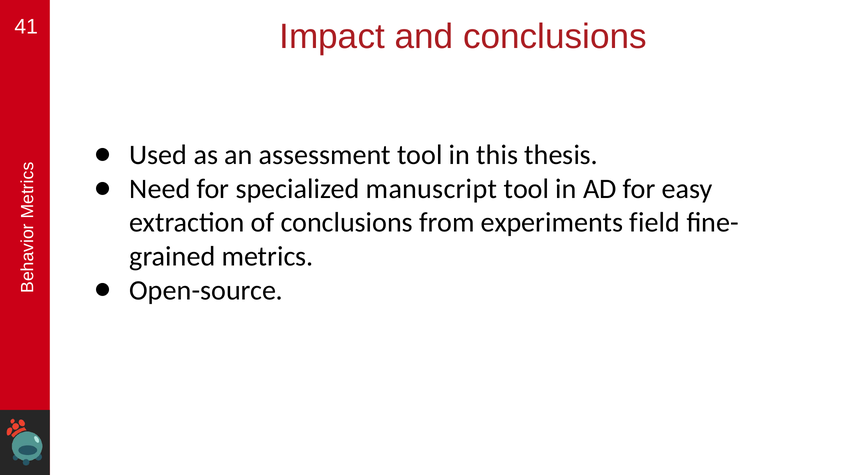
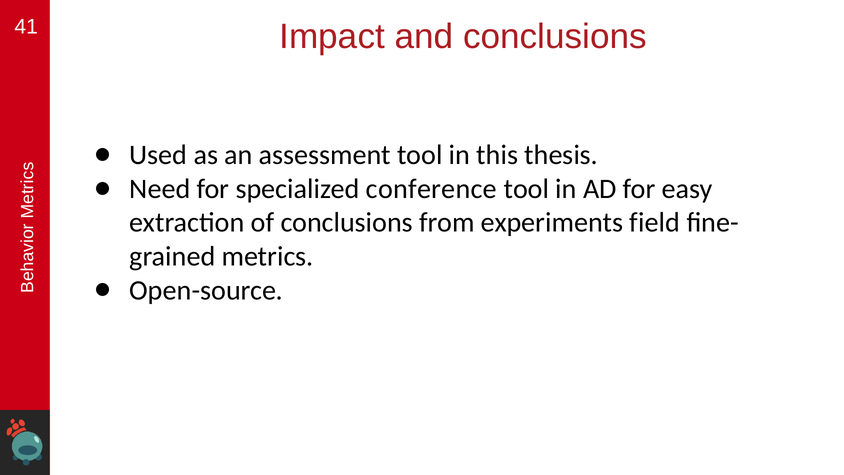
manuscript: manuscript -> conference
